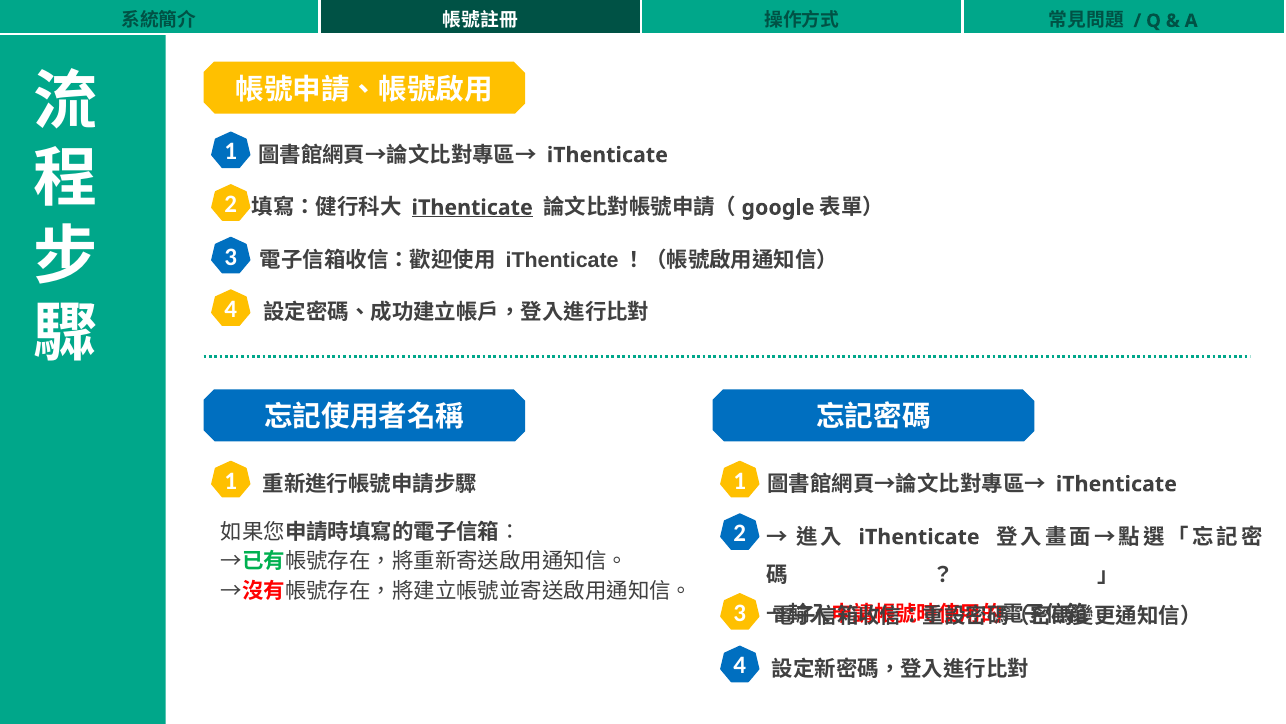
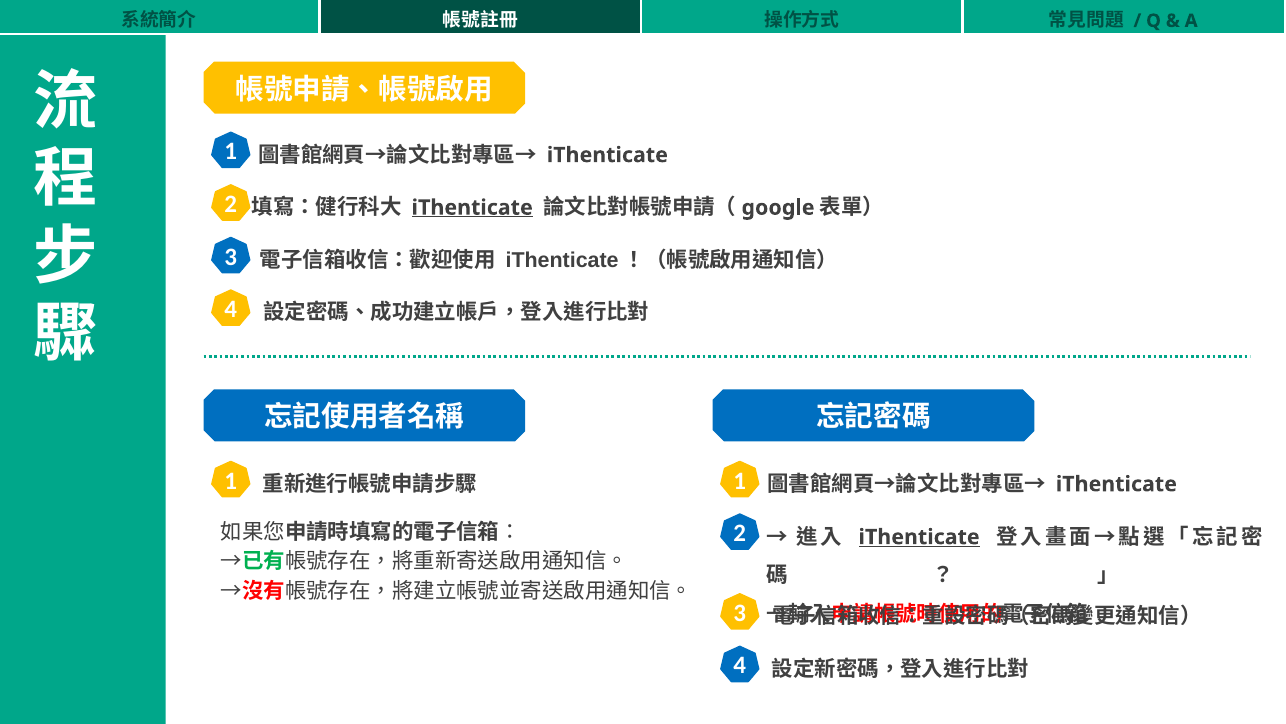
iThenticate at (919, 537) underline: none -> present
